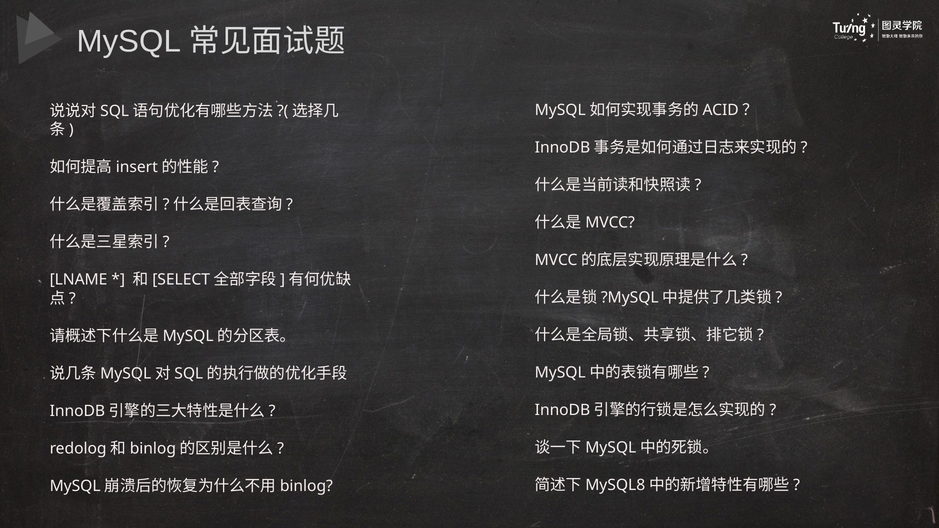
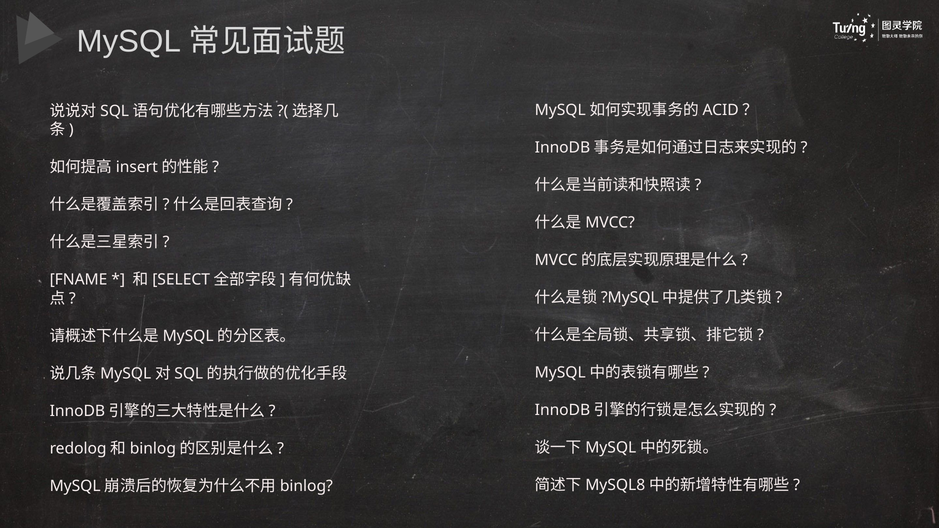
LNAME: LNAME -> FNAME
